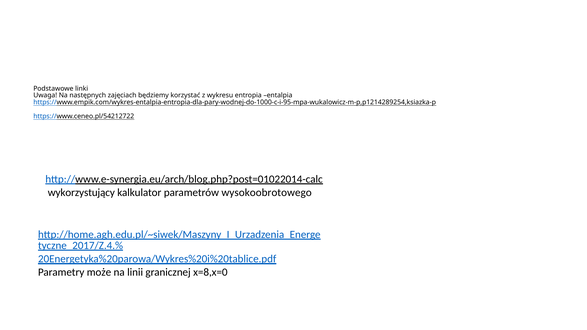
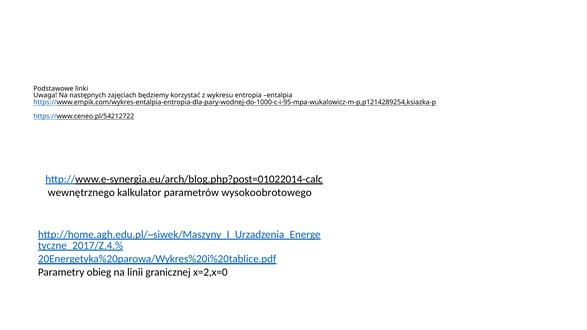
wykorzystujący: wykorzystujący -> wewnętrznego
może: może -> obieg
x=8,x=0: x=8,x=0 -> x=2,x=0
